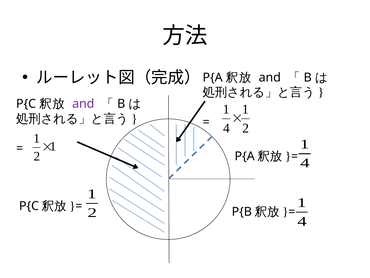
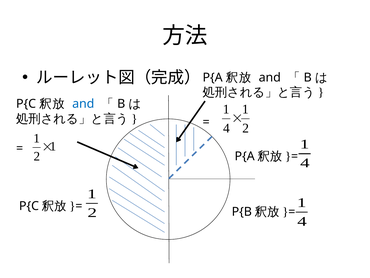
and at (83, 104) colour: purple -> blue
